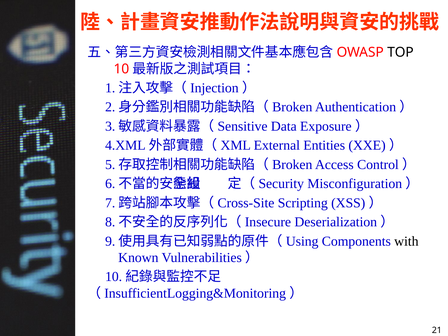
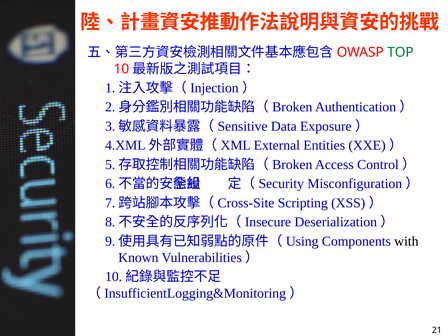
TOP colour: black -> green
